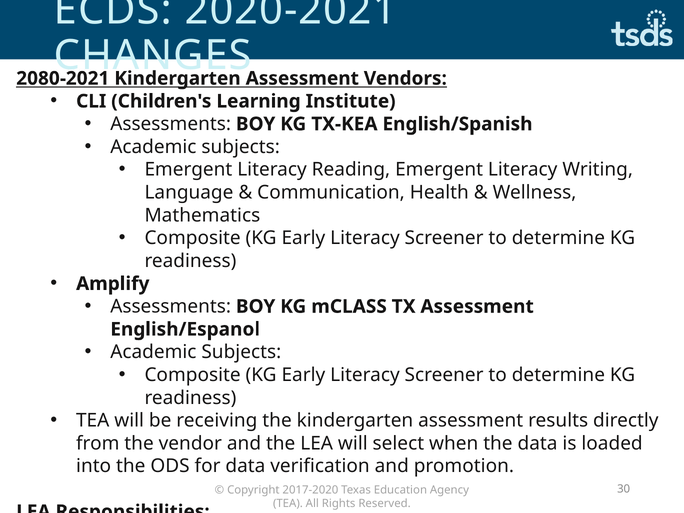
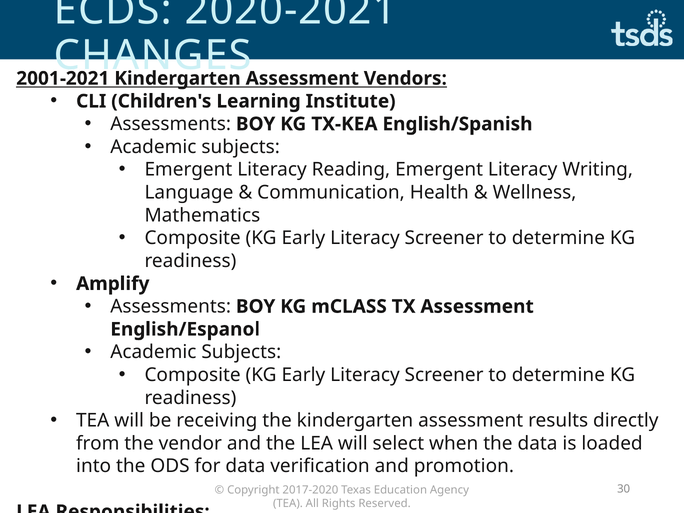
2080-2021: 2080-2021 -> 2001-2021
